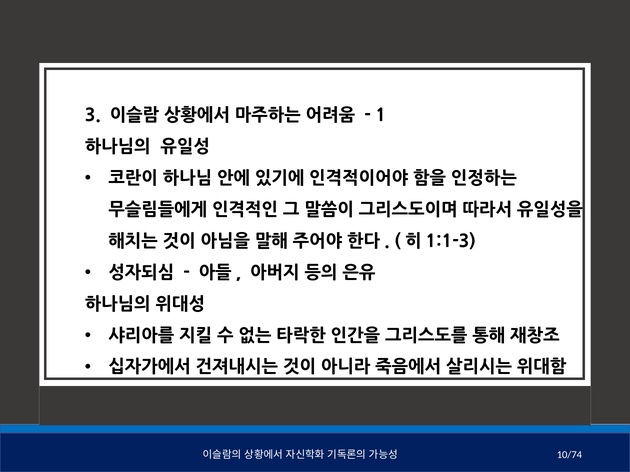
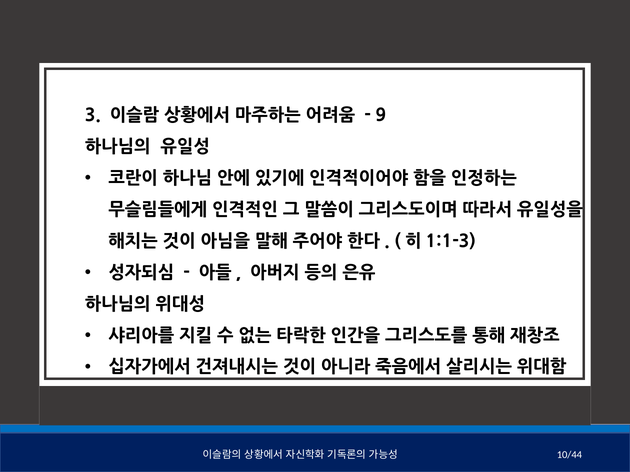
1: 1 -> 9
10/74: 10/74 -> 10/44
